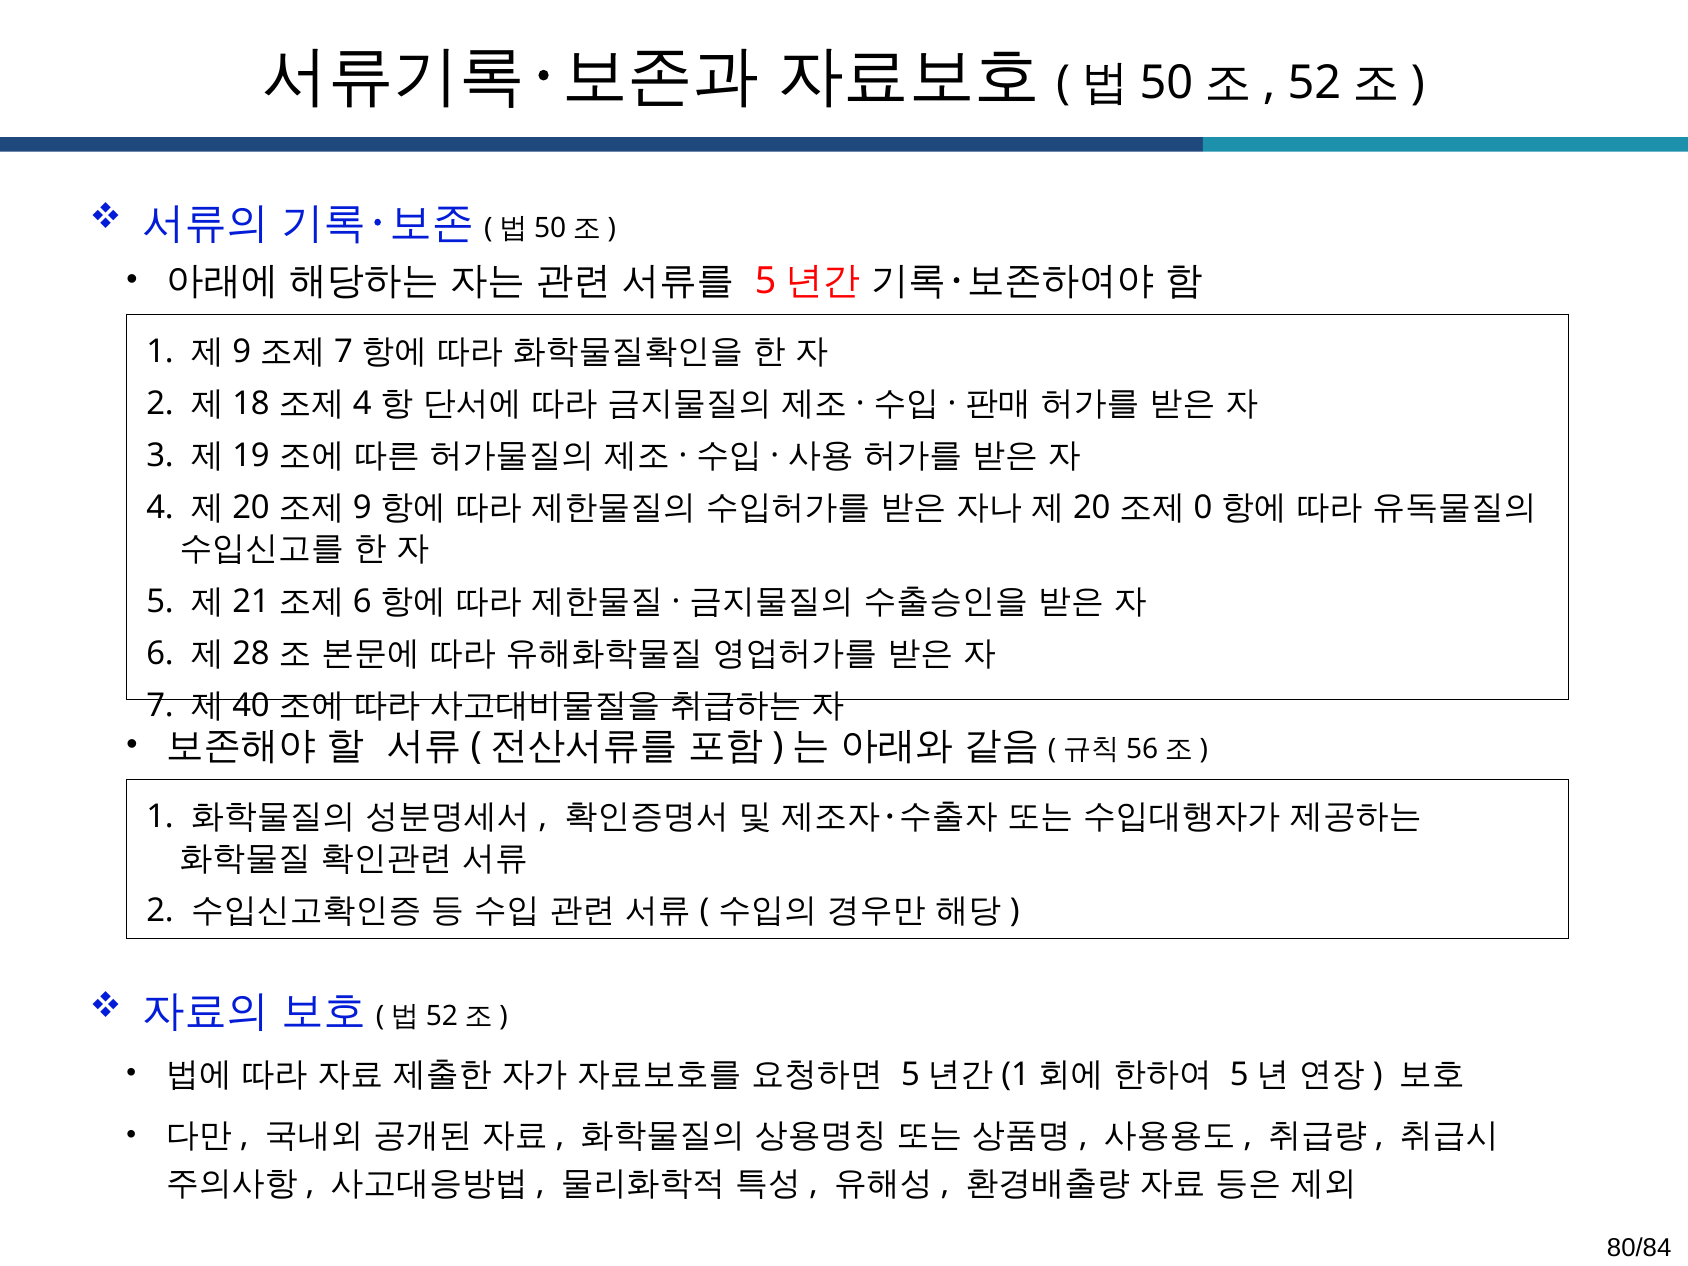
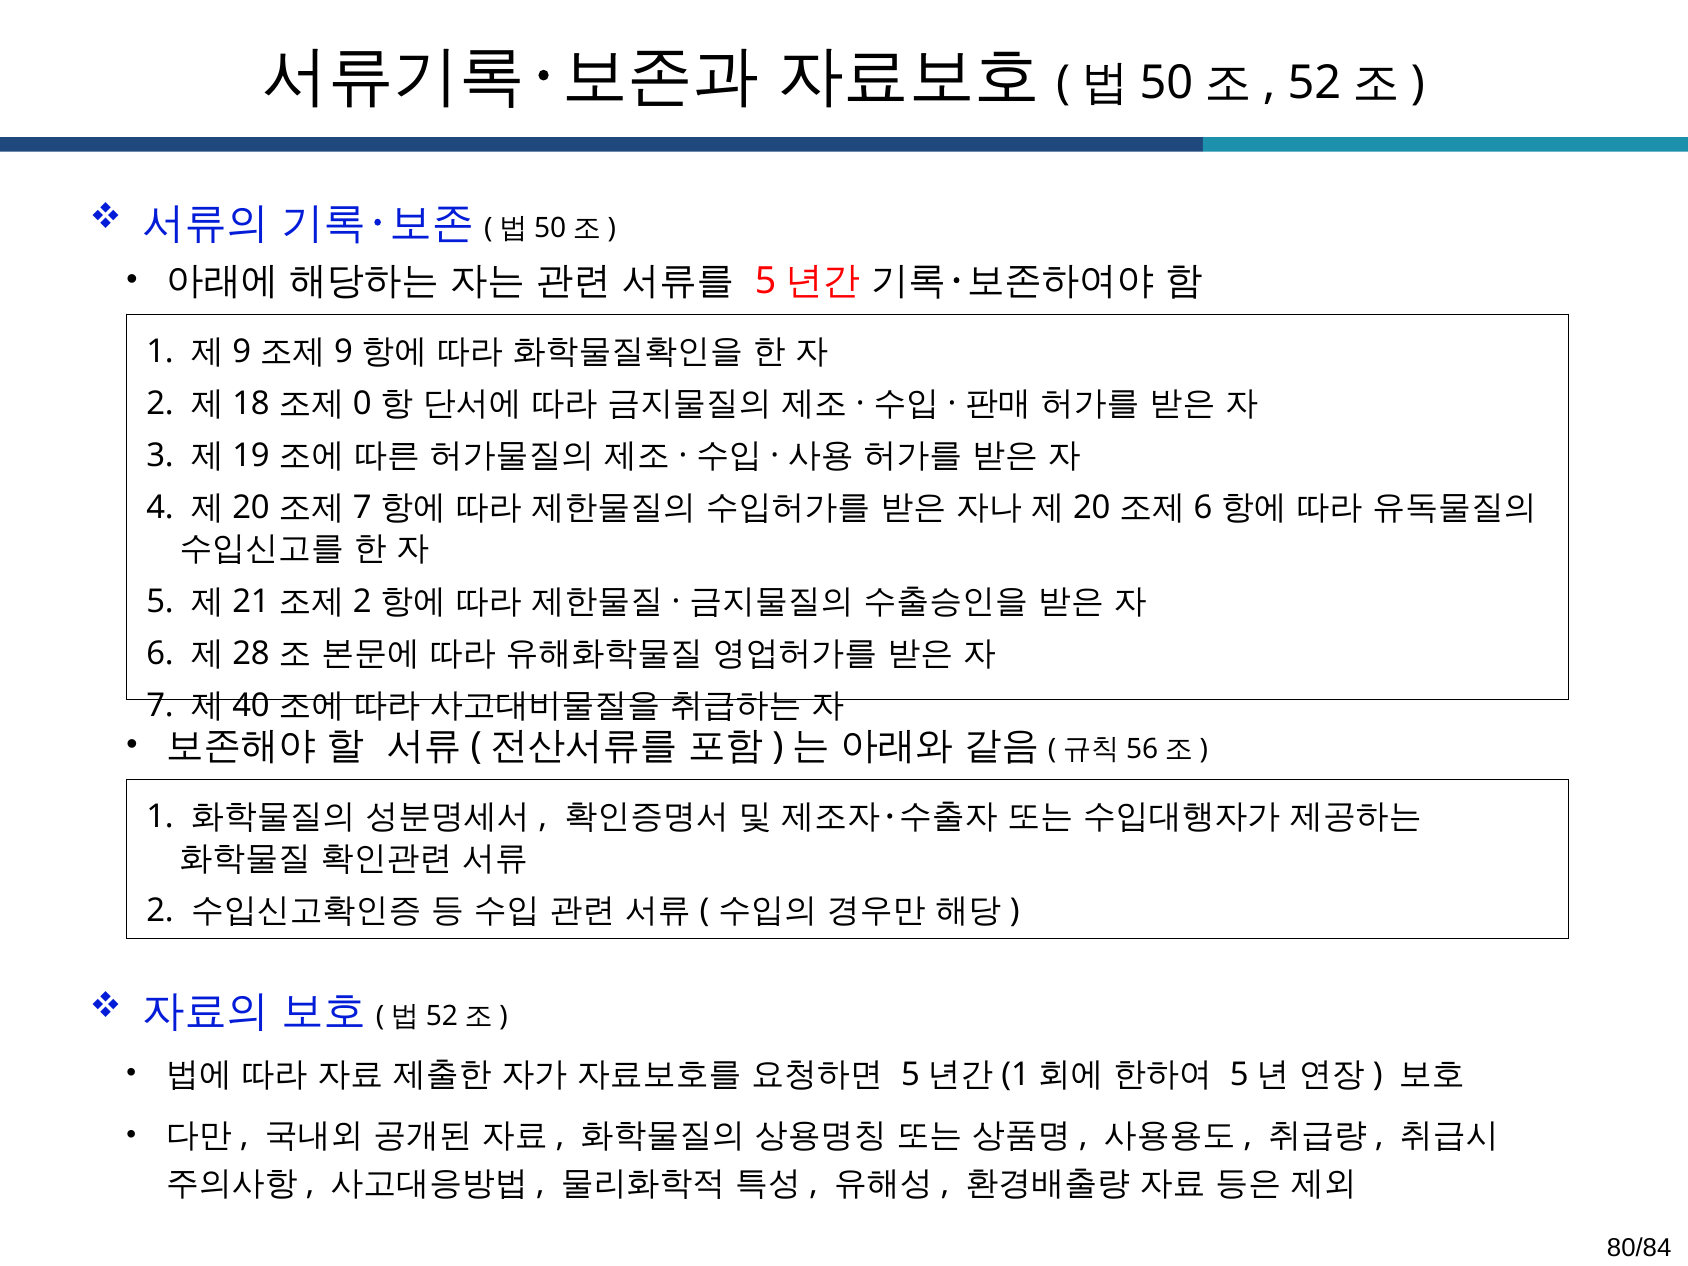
7 at (343, 351): 7 -> 9
4 at (362, 403): 4 -> 0
9 at (362, 508): 9 -> 7
0 at (1203, 508): 0 -> 6
6 at (362, 601): 6 -> 2
